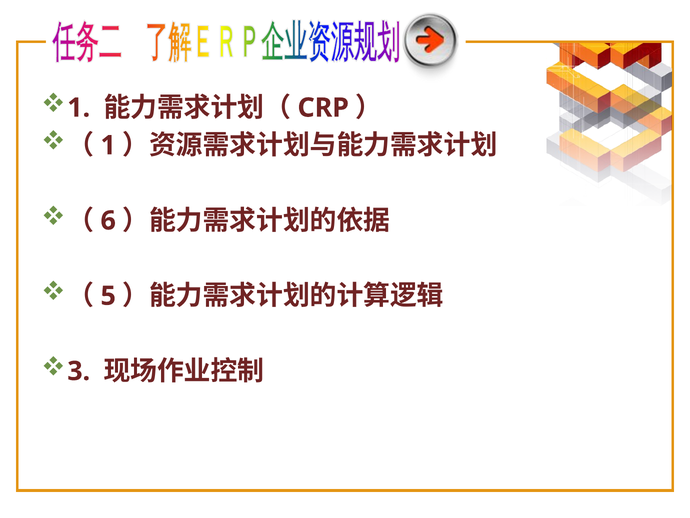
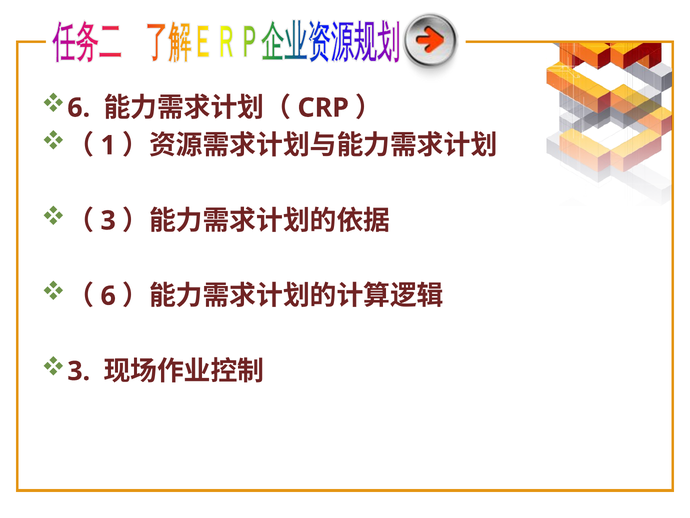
1 at (79, 108): 1 -> 6
6 at (108, 220): 6 -> 3
5 at (108, 296): 5 -> 6
